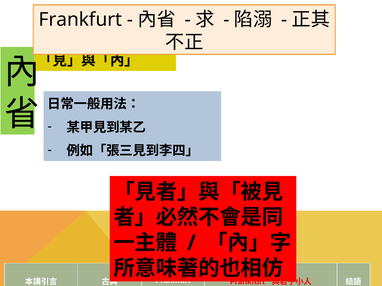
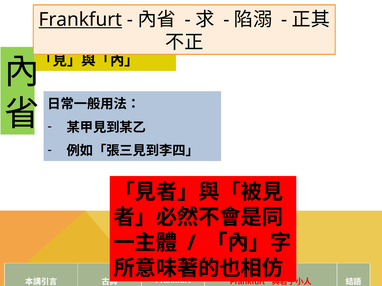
Frankfurt at (80, 20) underline: none -> present
